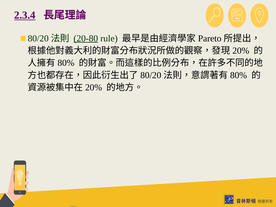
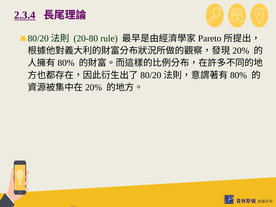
20-80 underline: present -> none
